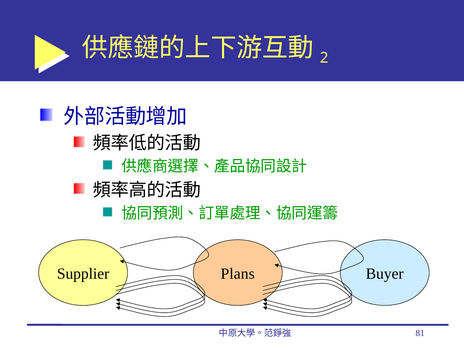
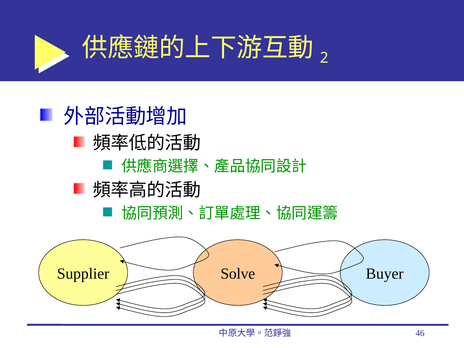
Plans: Plans -> Solve
81: 81 -> 46
